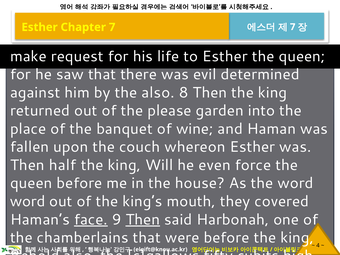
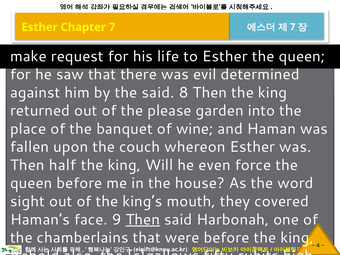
the also: also -> said
word at (28, 201): word -> sight
face underline: present -> none
